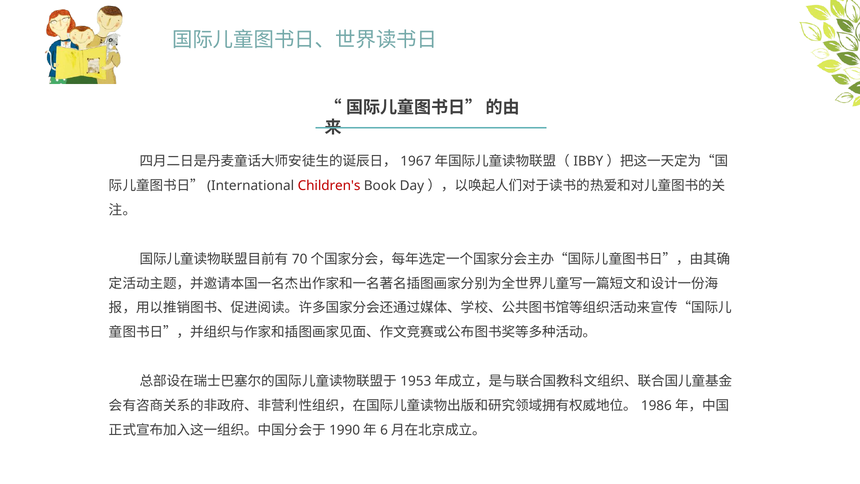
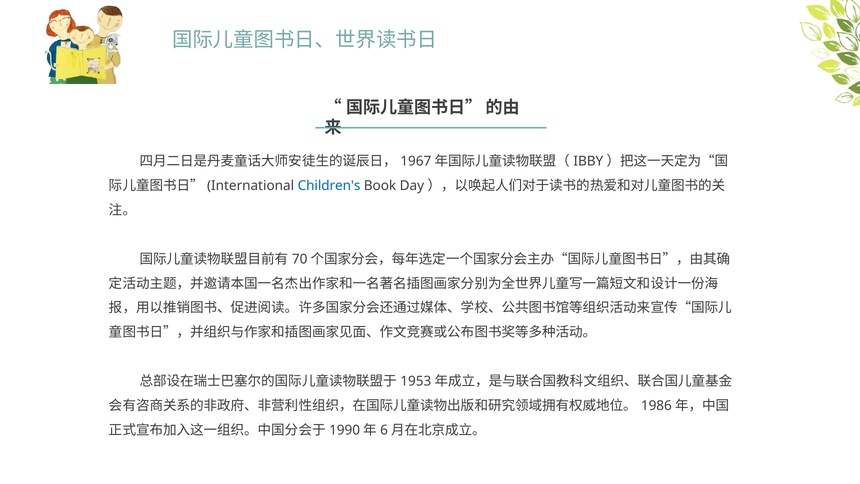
Children's colour: red -> blue
